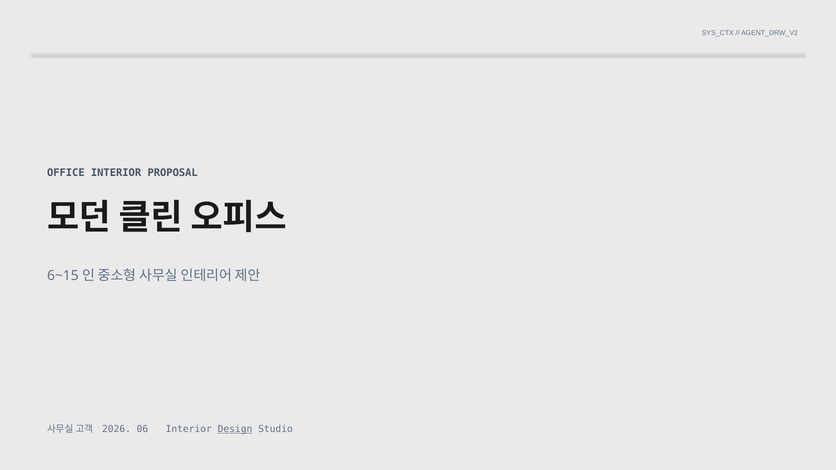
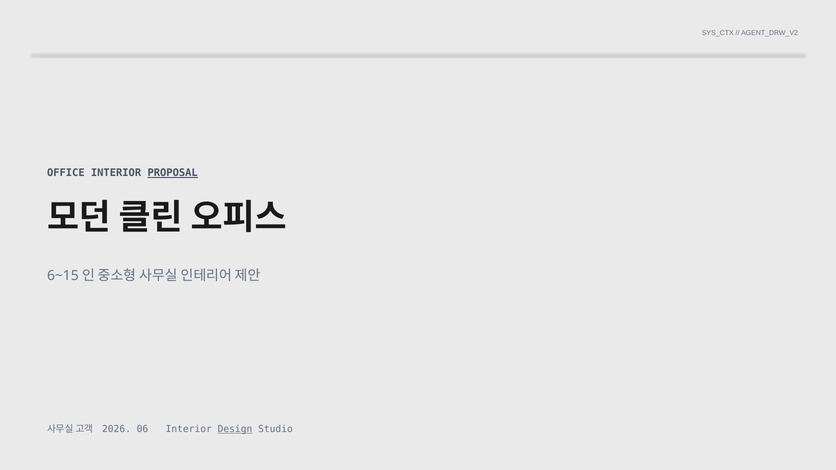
PROPOSAL underline: none -> present
